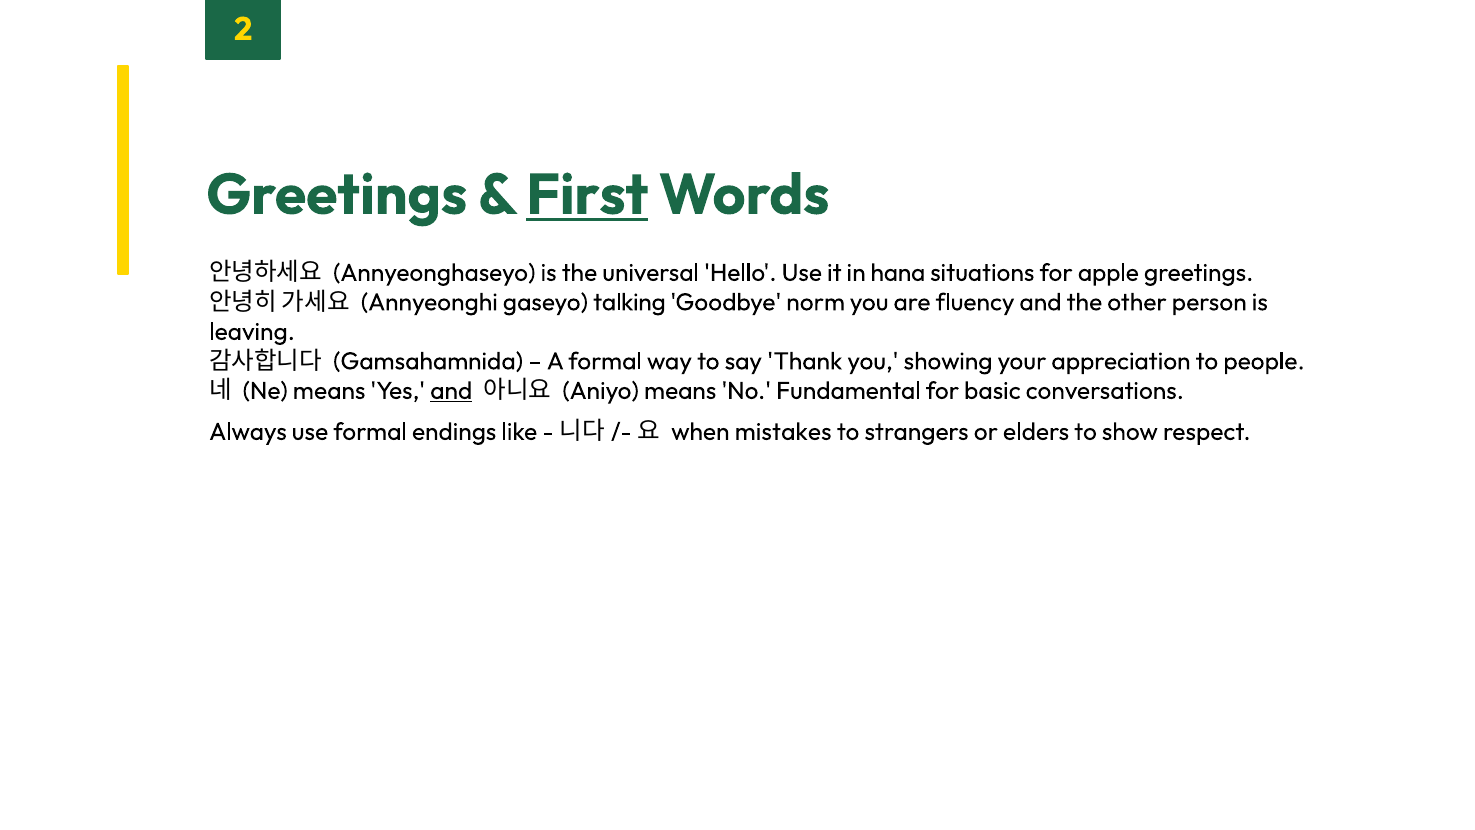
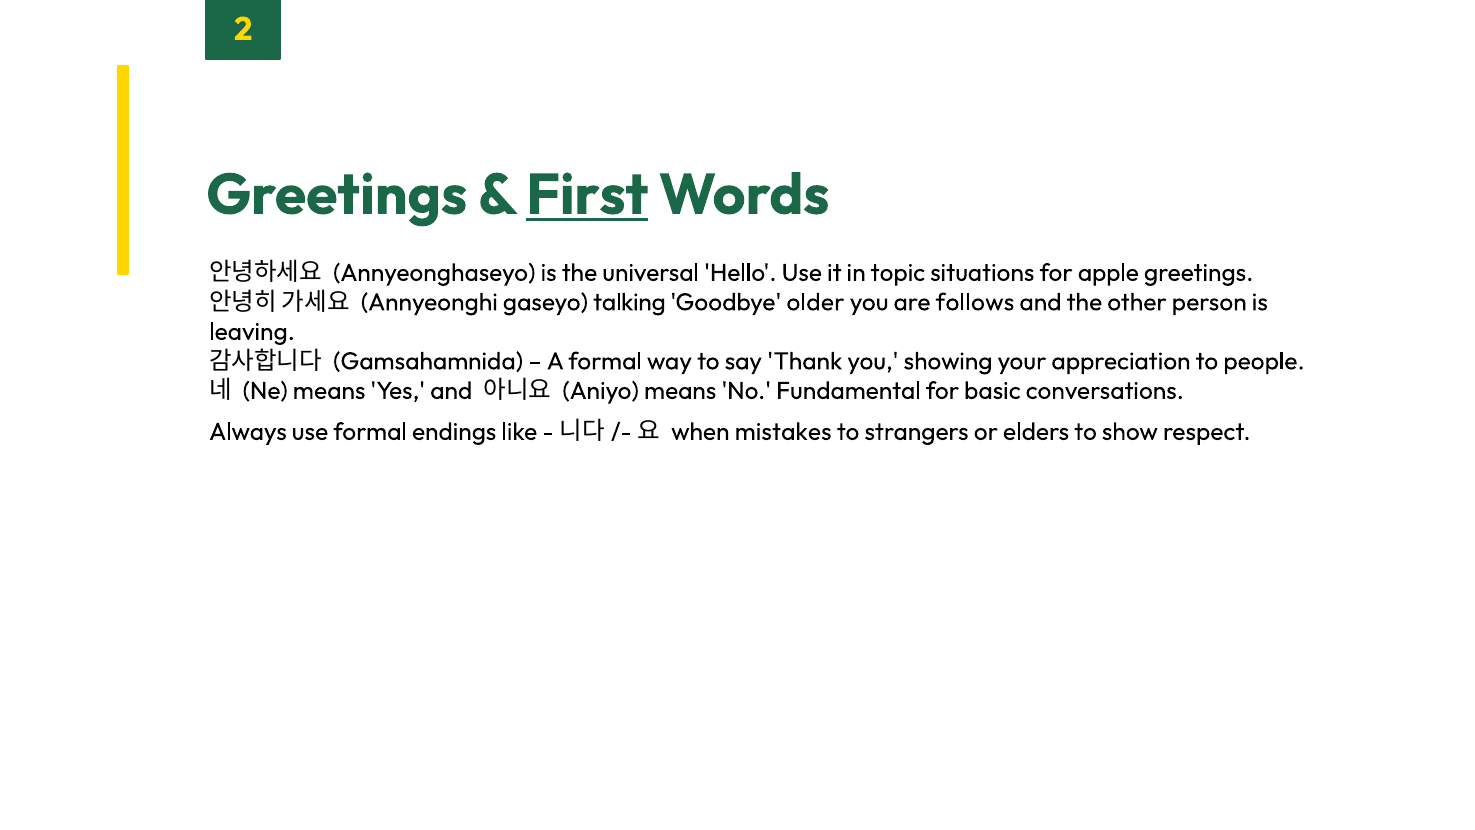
hana: hana -> topic
norm: norm -> older
fluency: fluency -> follows
and at (451, 391) underline: present -> none
